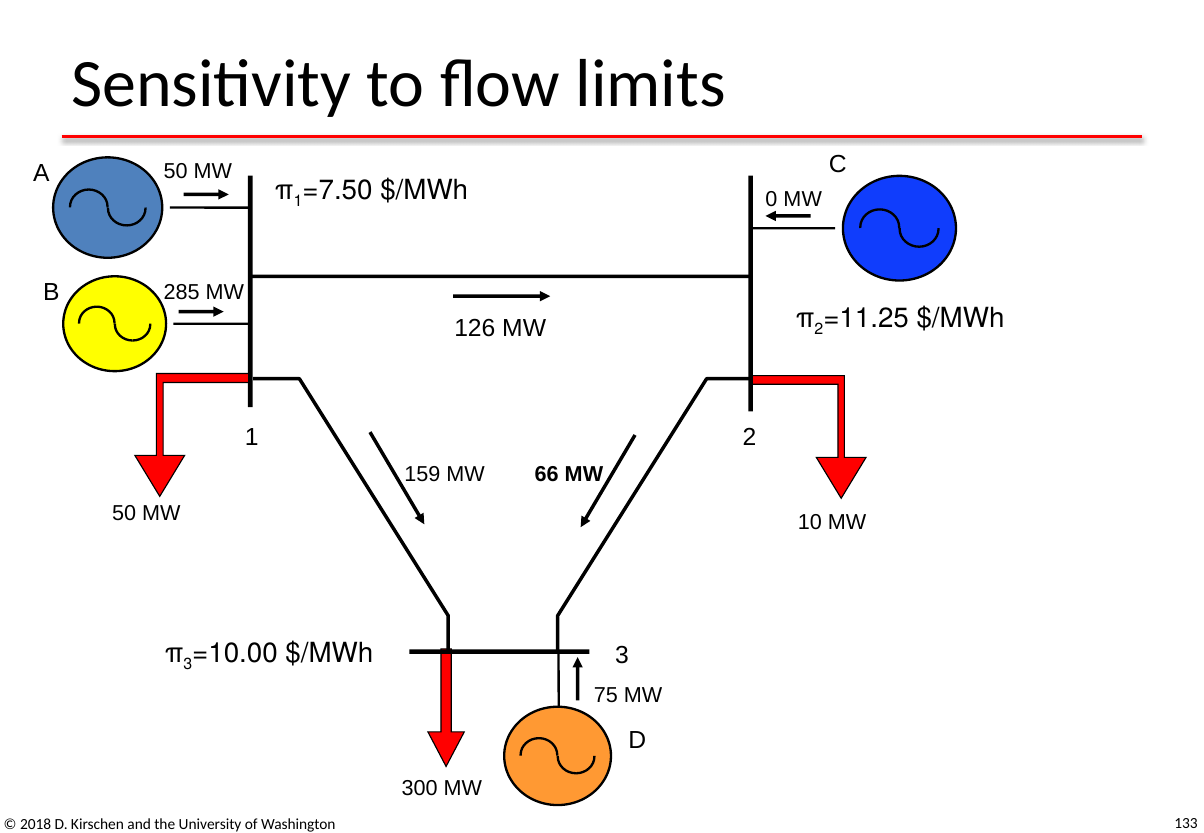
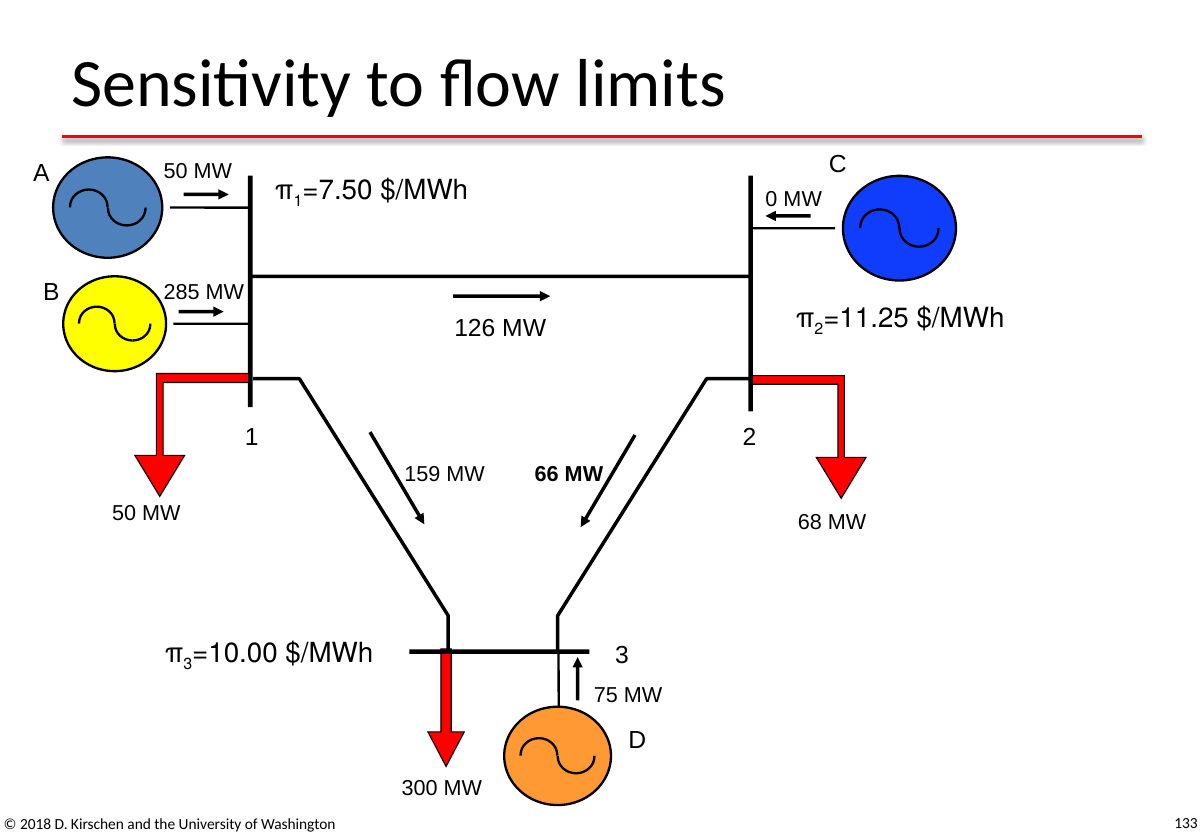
10: 10 -> 68
